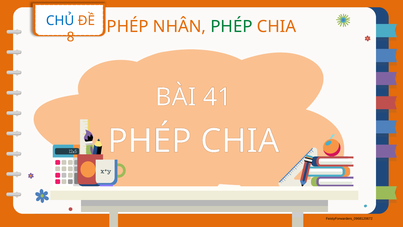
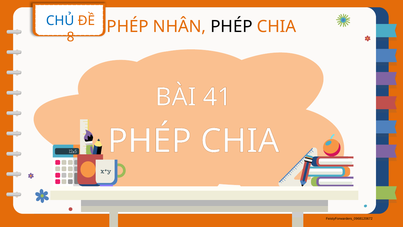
PHÉP at (232, 27) colour: green -> black
